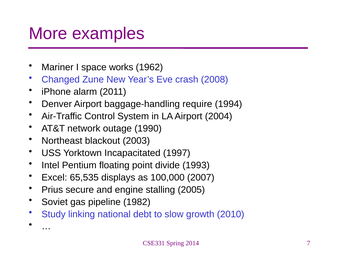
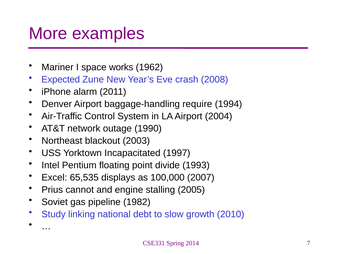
Changed: Changed -> Expected
secure: secure -> cannot
